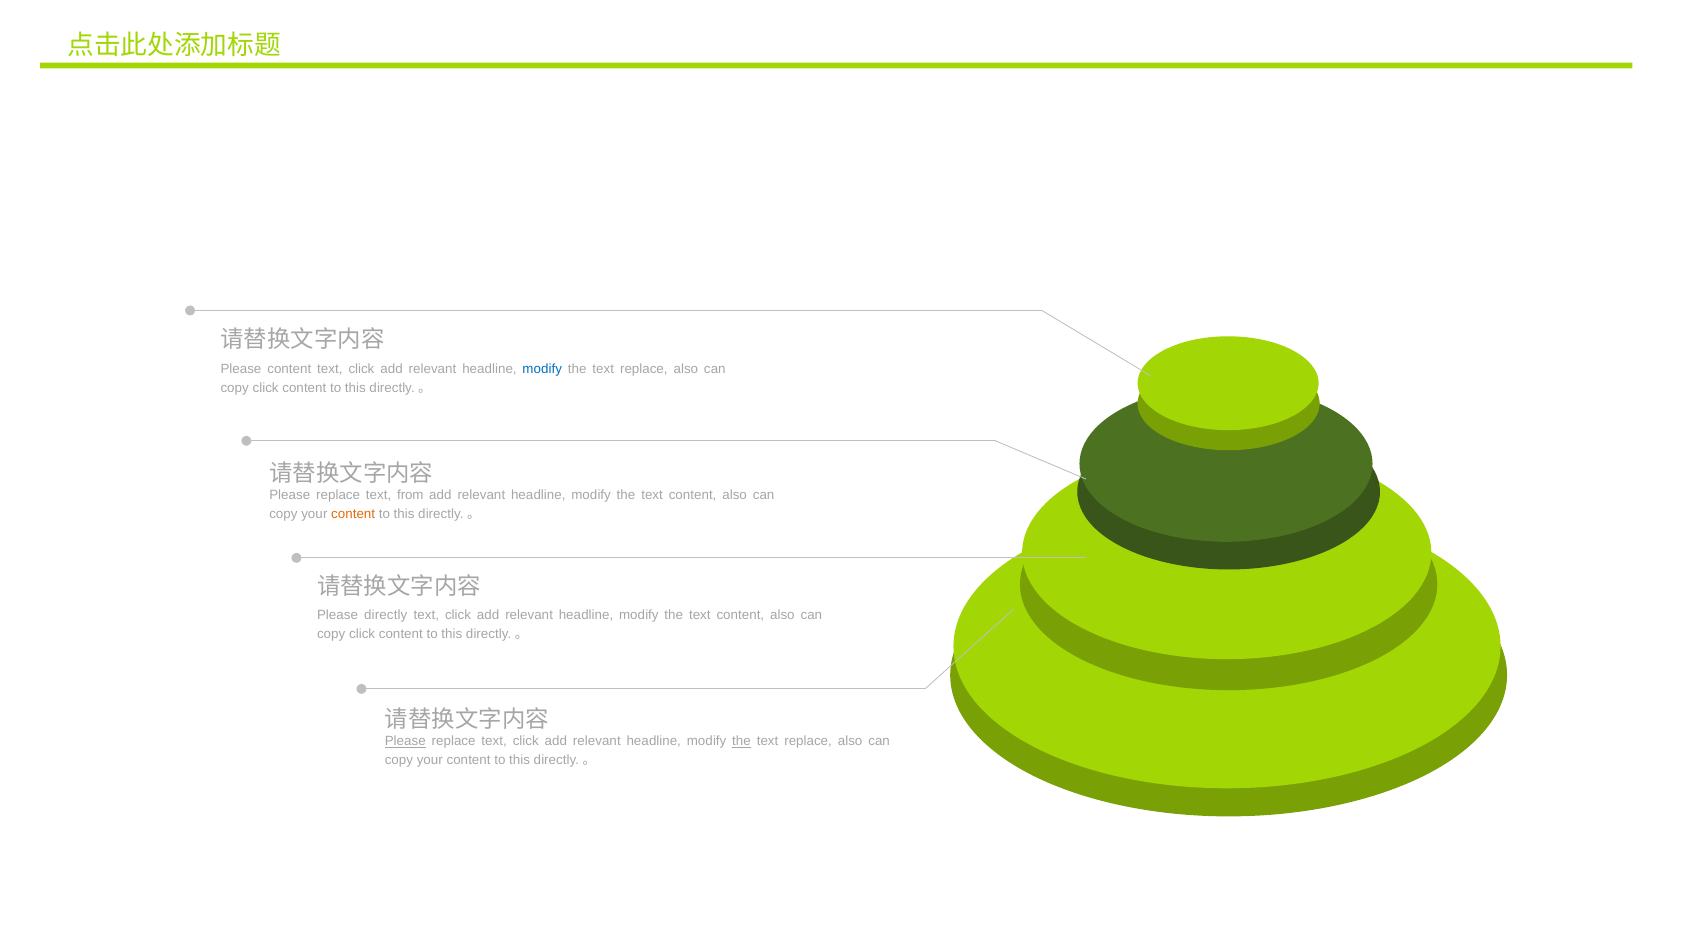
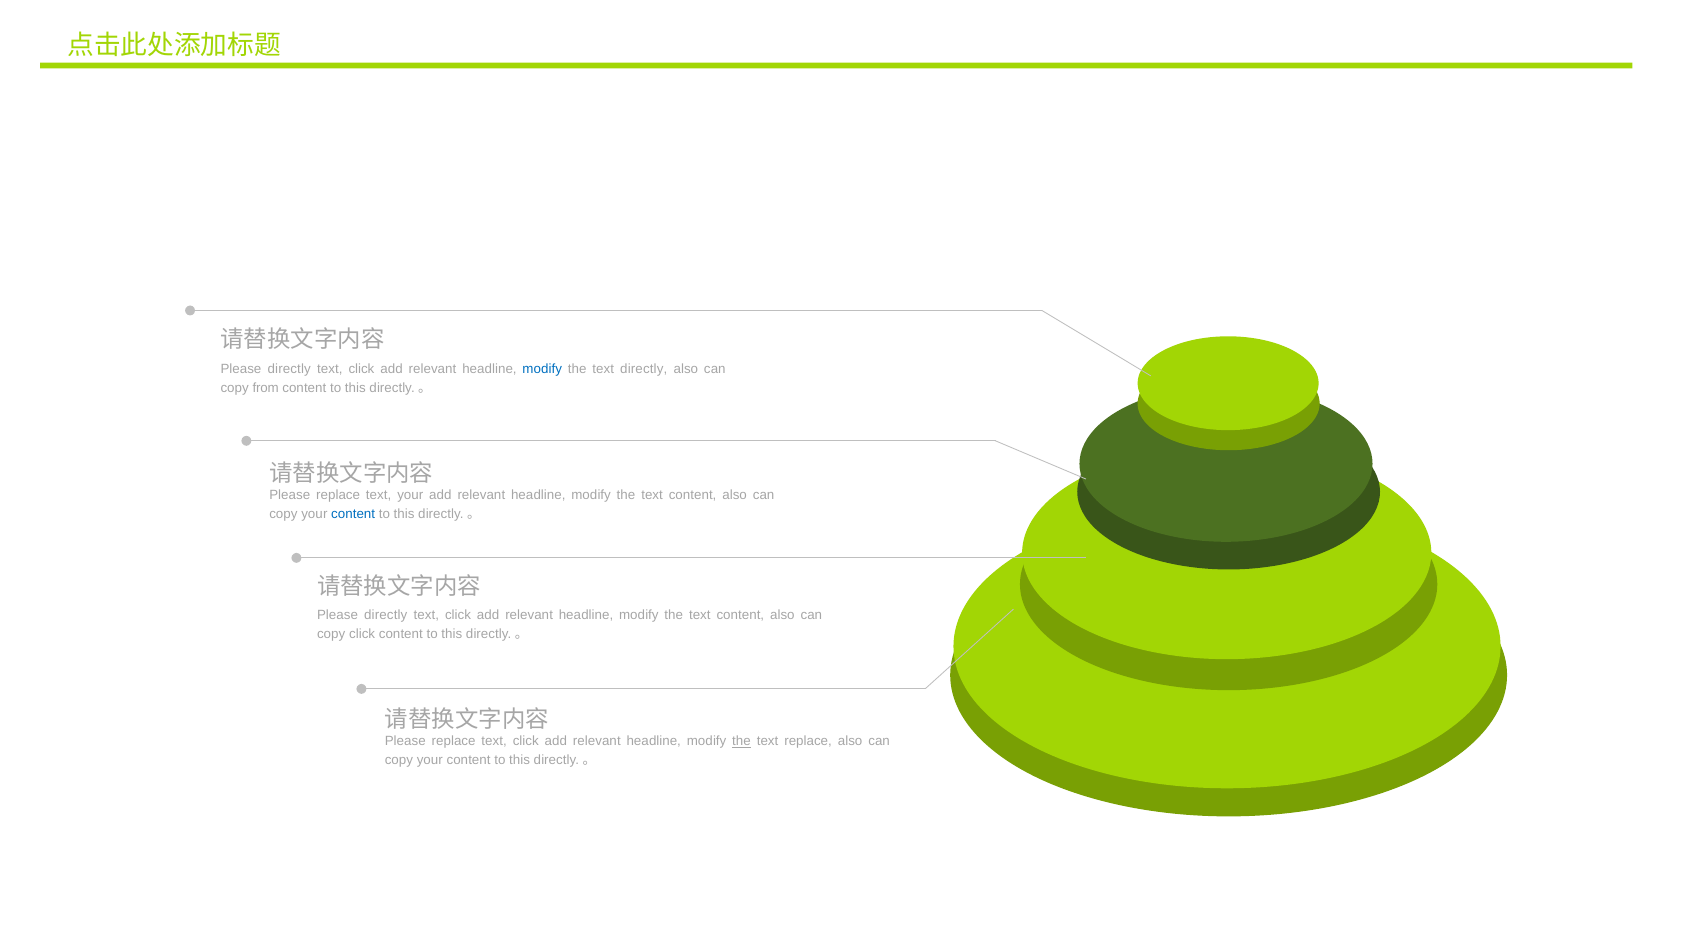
content at (289, 368): content -> directly
replace at (644, 368): replace -> directly
click at (266, 388): click -> from
text from: from -> your
content at (353, 514) colour: orange -> blue
Please at (405, 741) underline: present -> none
